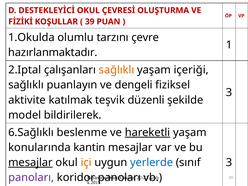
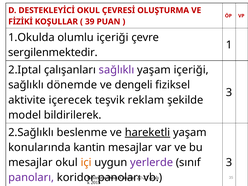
olumlu tarzını: tarzını -> içeriği
hazırlanmaktadır at (53, 52): hazırlanmaktadır -> sergilenmektedir
sağlıklı at (117, 70) colour: orange -> purple
puanlayın: puanlayın -> dönemde
katılmak: katılmak -> içerecek
düzenli: düzenli -> reklam
6.Sağlıklı: 6.Sağlıklı -> 2.Sağlıklı
mesajlar at (30, 162) underline: present -> none
yerlerde colour: blue -> purple
